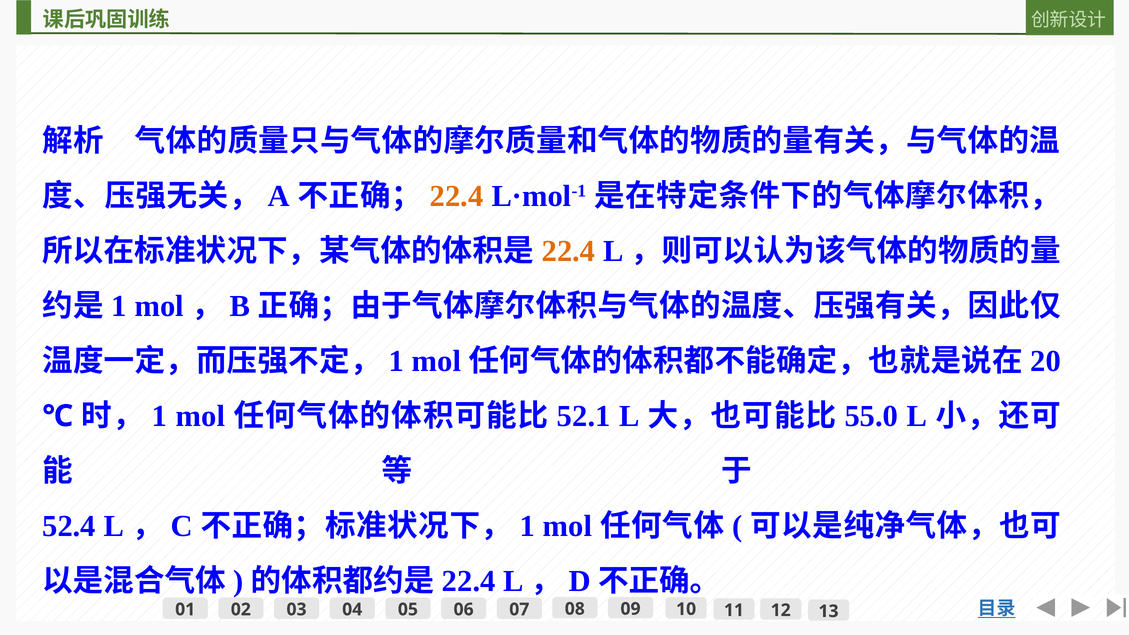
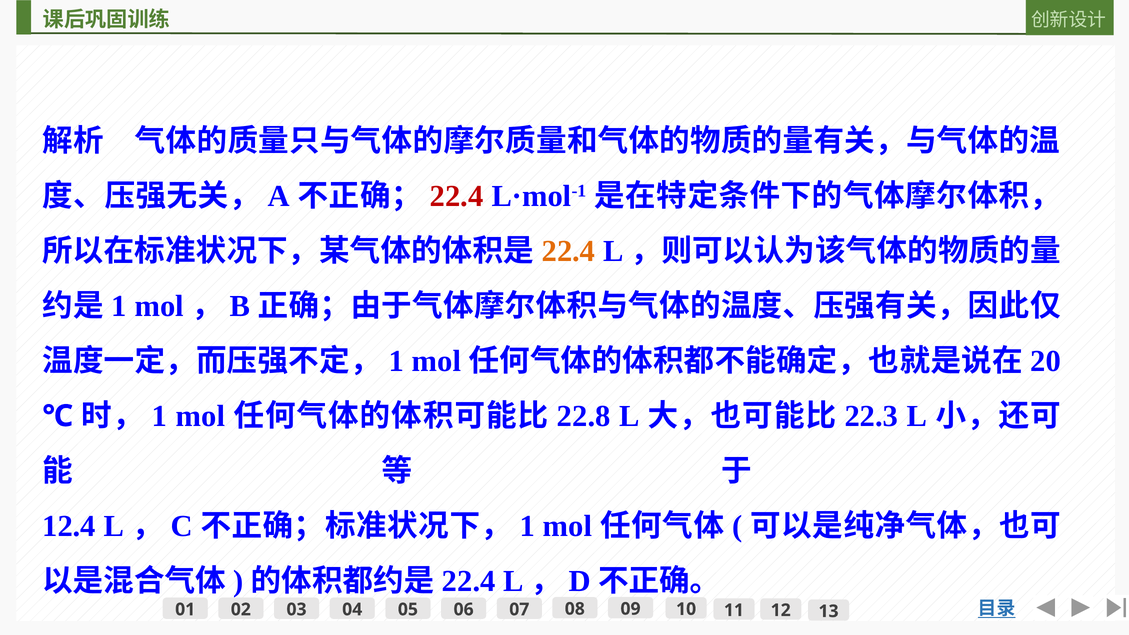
22.4 at (457, 196) colour: orange -> red
52.1: 52.1 -> 22.8
55.0: 55.0 -> 22.3
52.4: 52.4 -> 12.4
